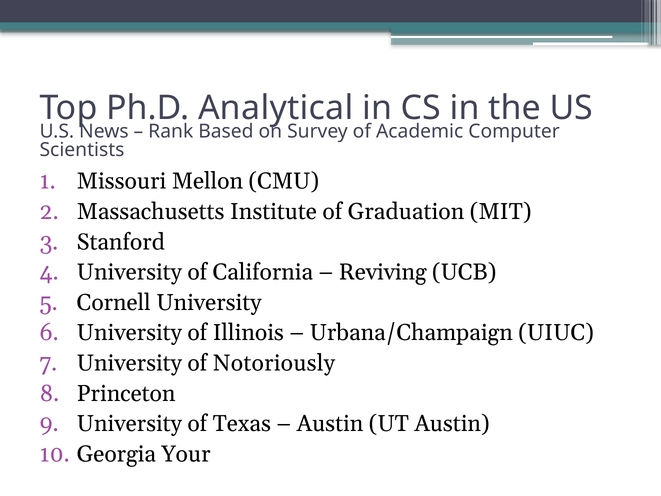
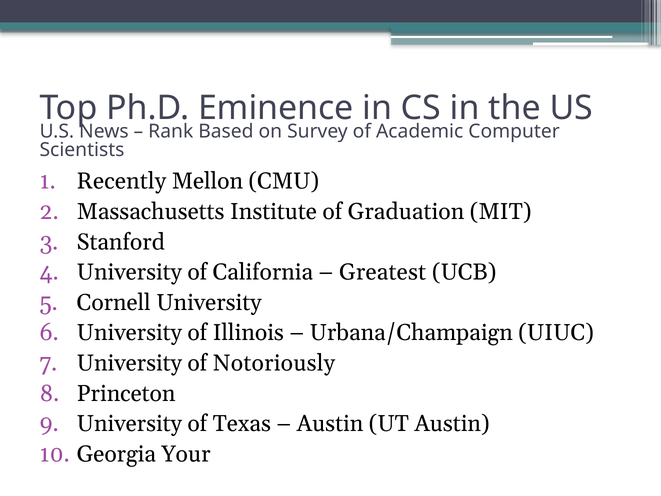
Analytical: Analytical -> Eminence
Missouri: Missouri -> Recently
Reviving: Reviving -> Greatest
